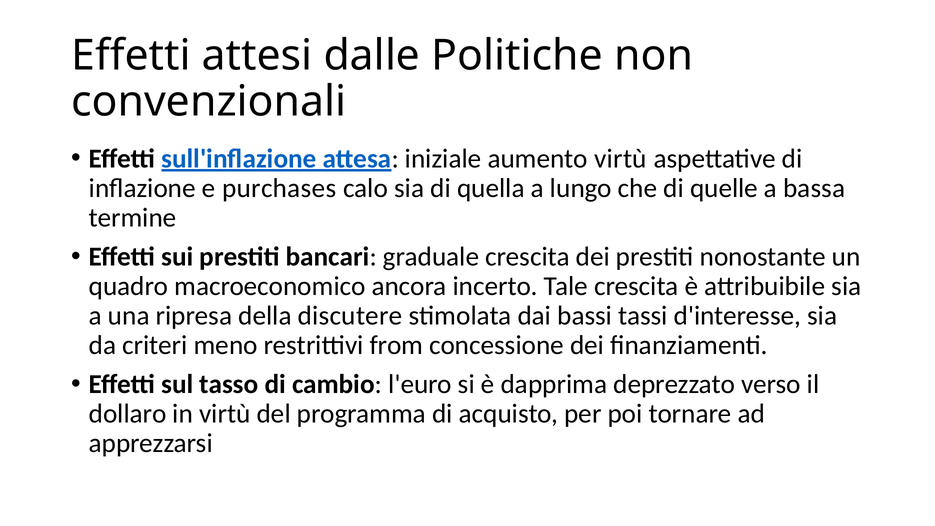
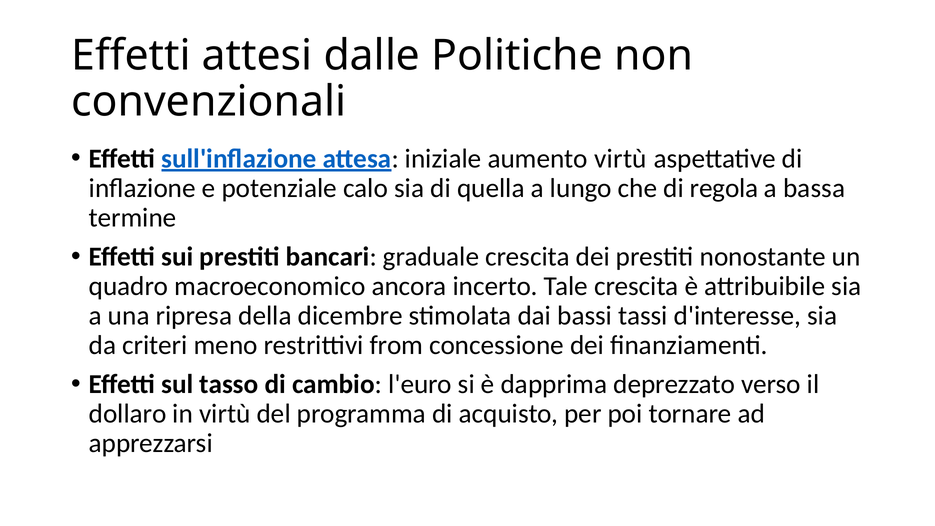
purchases: purchases -> potenziale
quelle: quelle -> regola
discutere: discutere -> dicembre
